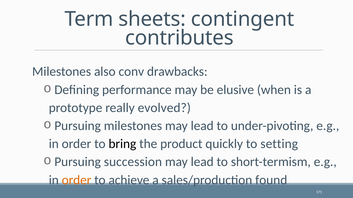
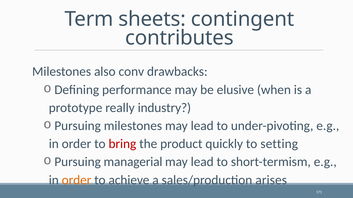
evolved: evolved -> industry
bring colour: black -> red
succession: succession -> managerial
found: found -> arises
